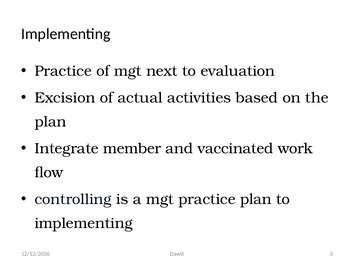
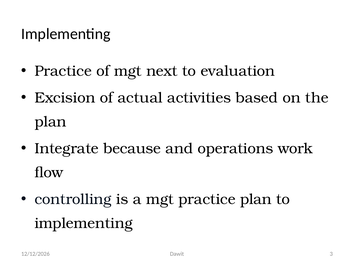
member: member -> because
vaccinated: vaccinated -> operations
